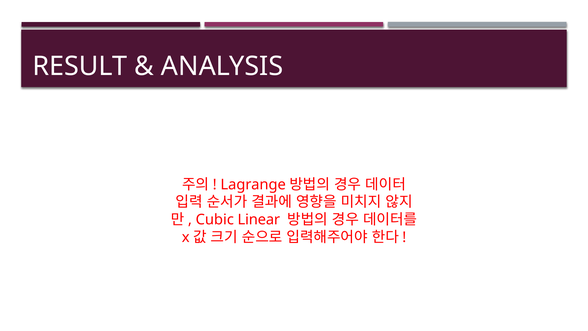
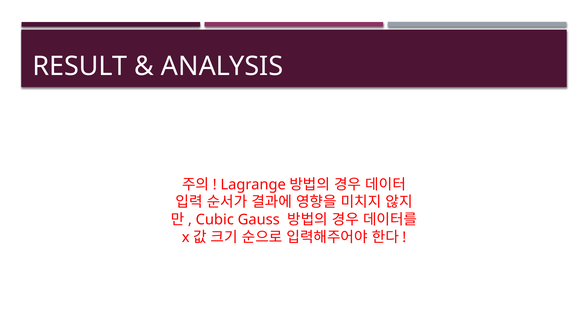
Linear: Linear -> Gauss
